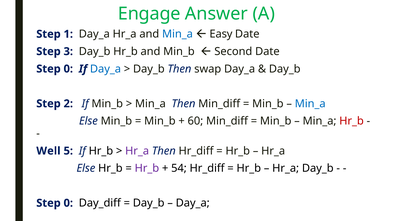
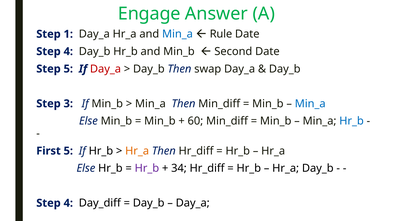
Easy: Easy -> Rule
3 at (68, 51): 3 -> 4
0 at (68, 69): 0 -> 5
Day_a at (105, 69) colour: blue -> red
2: 2 -> 3
Hr_b at (352, 121) colour: red -> blue
Well: Well -> First
Hr_a at (137, 151) colour: purple -> orange
54: 54 -> 34
0 at (68, 203): 0 -> 4
